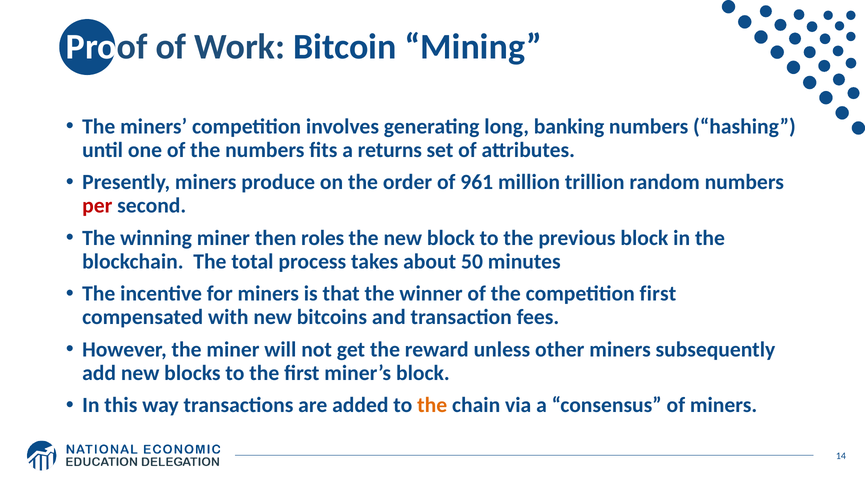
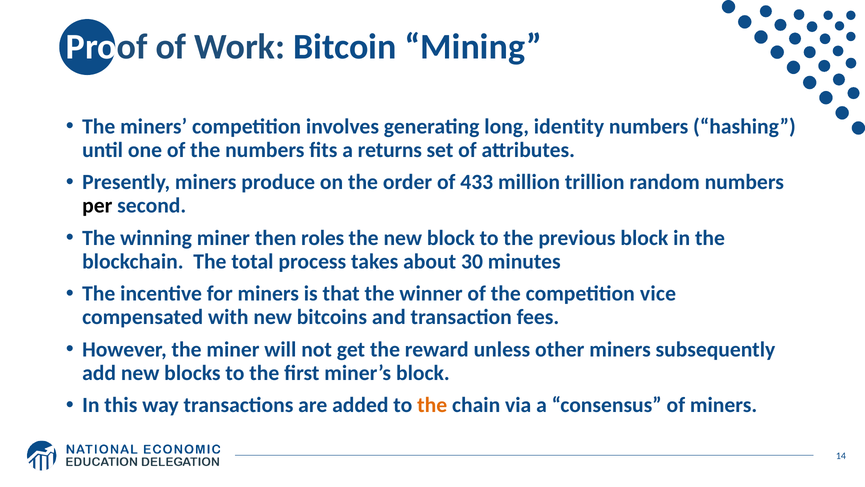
banking: banking -> identity
961: 961 -> 433
per colour: red -> black
50: 50 -> 30
competition first: first -> vice
